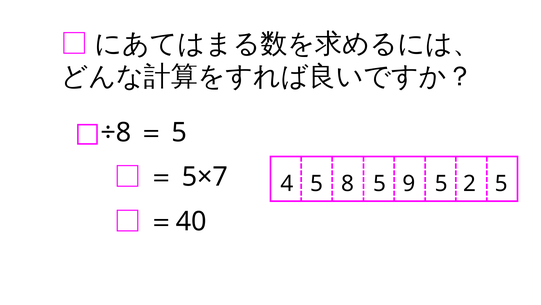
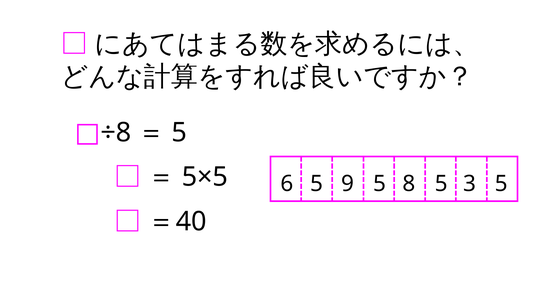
4: 4 -> 6
8: 8 -> 9
9: 9 -> 8
2: 2 -> 3
5×7: 5×7 -> 5×5
